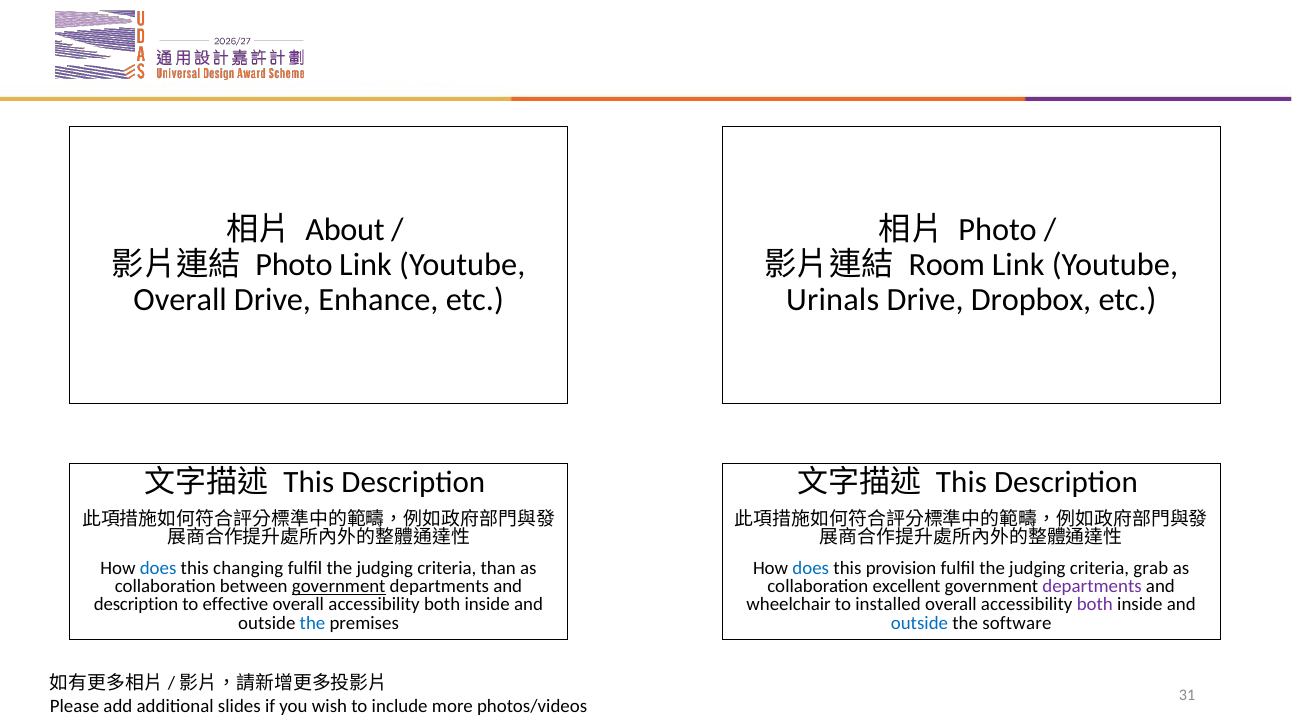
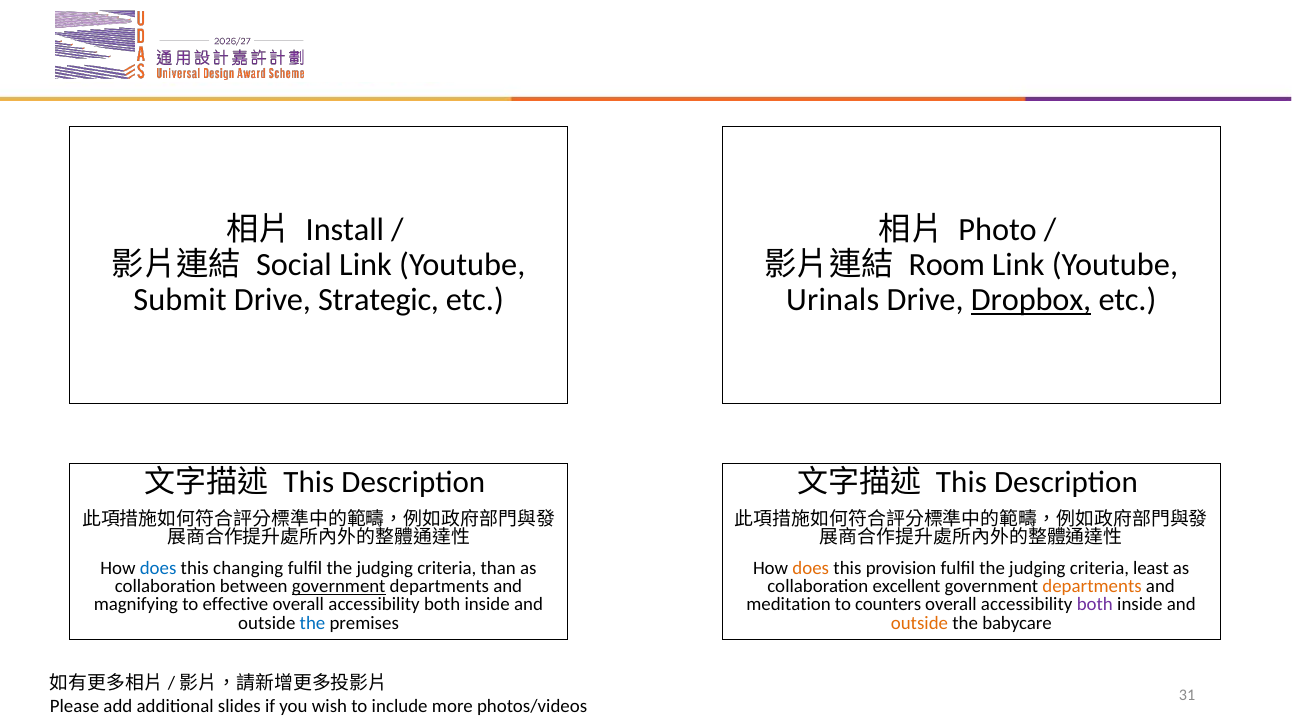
About: About -> Install
Photo at (294, 265): Photo -> Social
Overall at (180, 300): Overall -> Submit
Enhance: Enhance -> Strategic
Dropbox underline: none -> present
does at (811, 568) colour: blue -> orange
grab: grab -> least
departments at (1092, 586) colour: purple -> orange
description at (136, 605): description -> magnifying
wheelchair: wheelchair -> meditation
installed: installed -> counters
outside at (919, 623) colour: blue -> orange
software: software -> babycare
